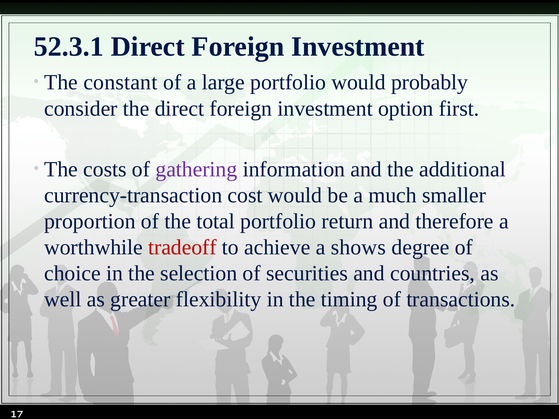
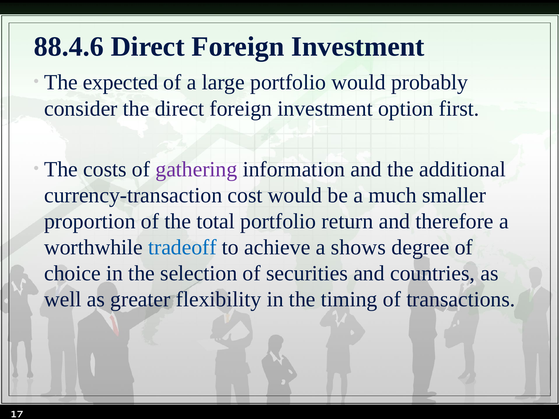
52.3.1: 52.3.1 -> 88.4.6
constant: constant -> expected
tradeoff colour: red -> blue
